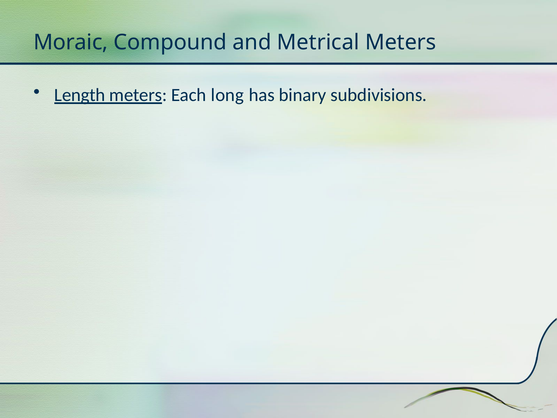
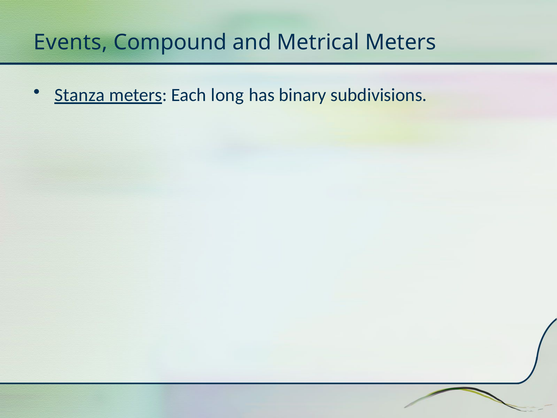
Moraic: Moraic -> Events
Length: Length -> Stanza
